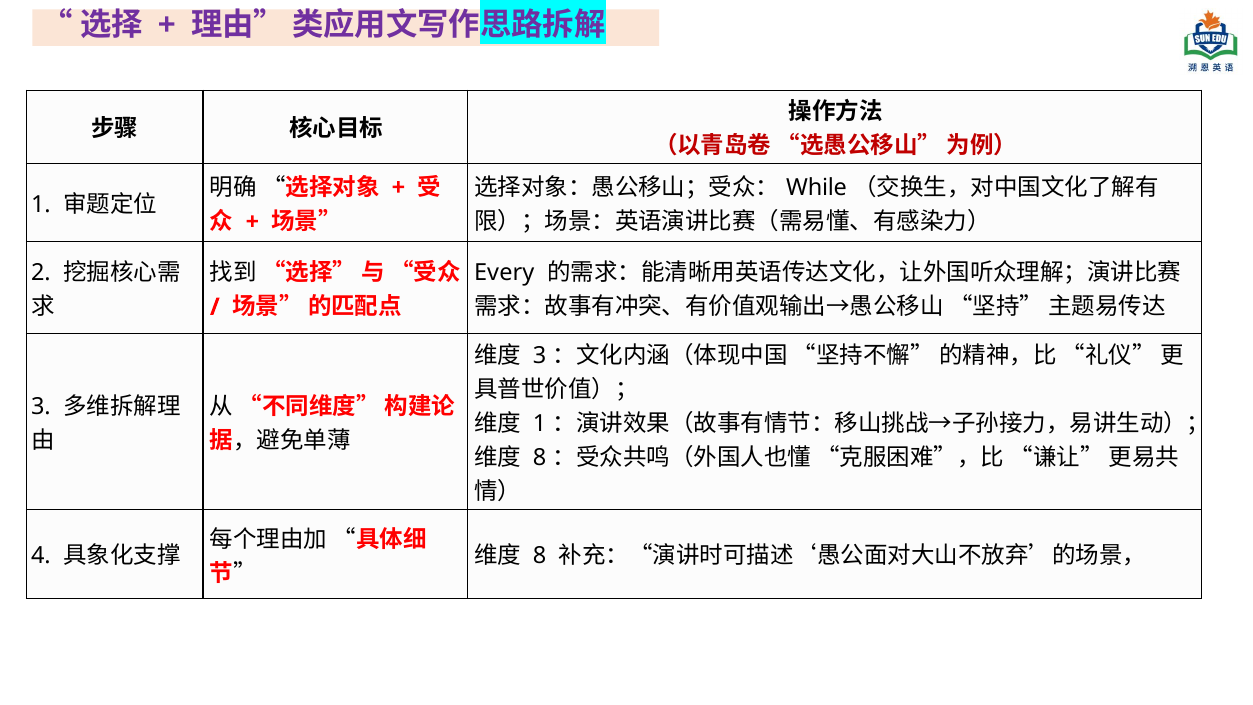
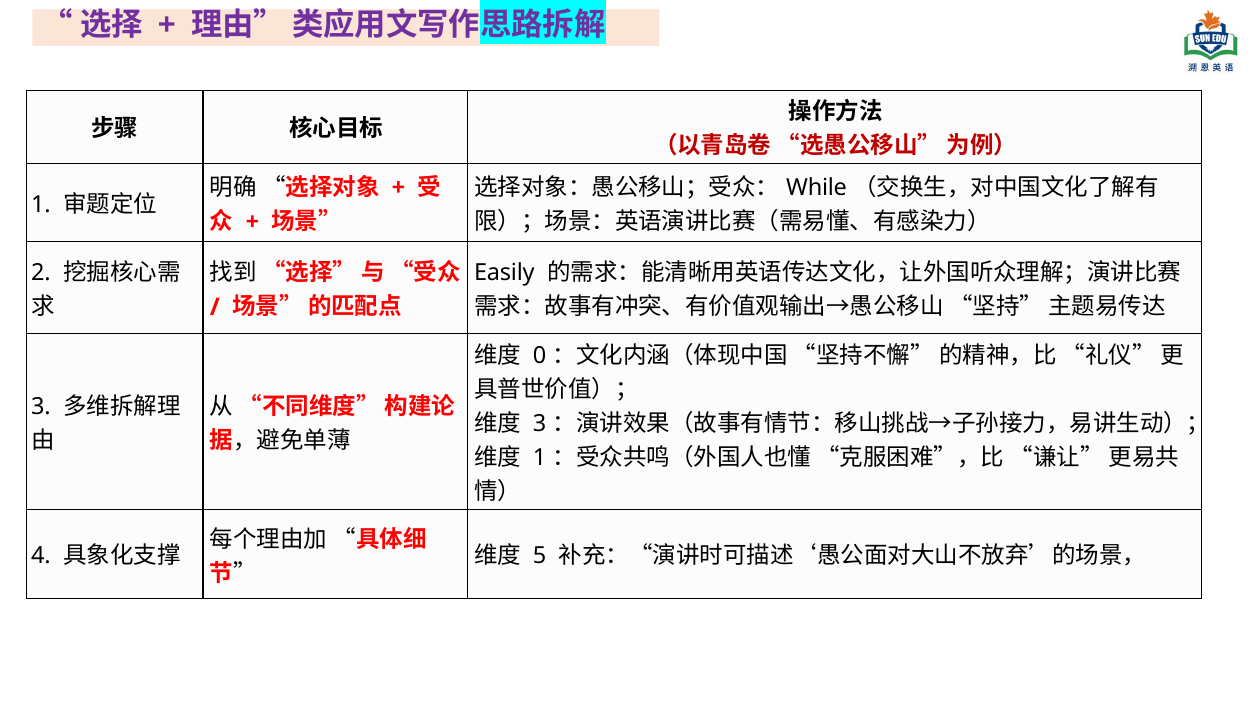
Every: Every -> Easily
3 at (540, 356): 3 -> 0
1 at (540, 424): 1 -> 3
8 at (540, 458): 8 -> 1
8 at (540, 556): 8 -> 5
